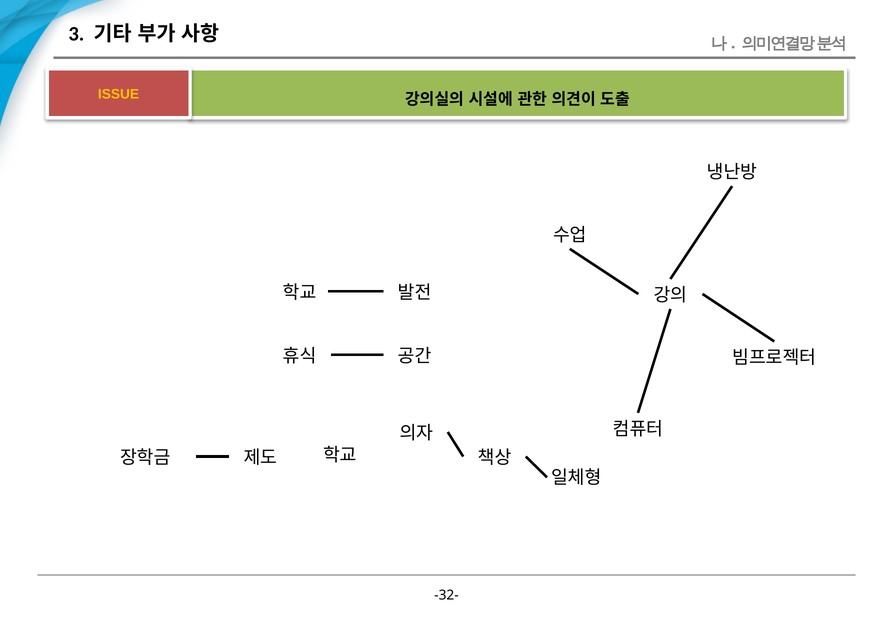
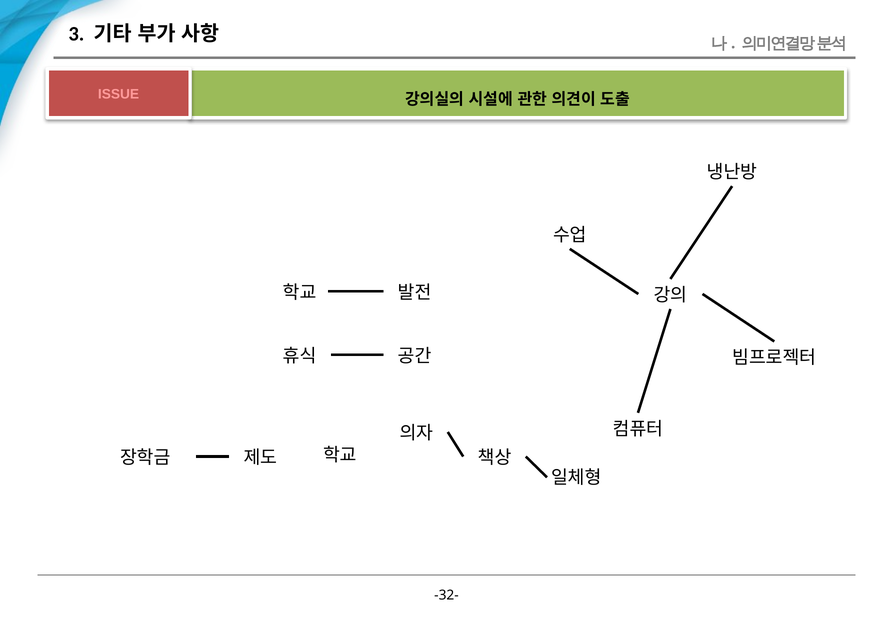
ISSUE colour: yellow -> pink
